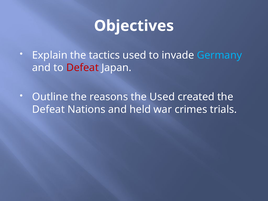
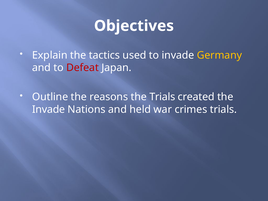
Germany colour: light blue -> yellow
the Used: Used -> Trials
Defeat at (48, 109): Defeat -> Invade
